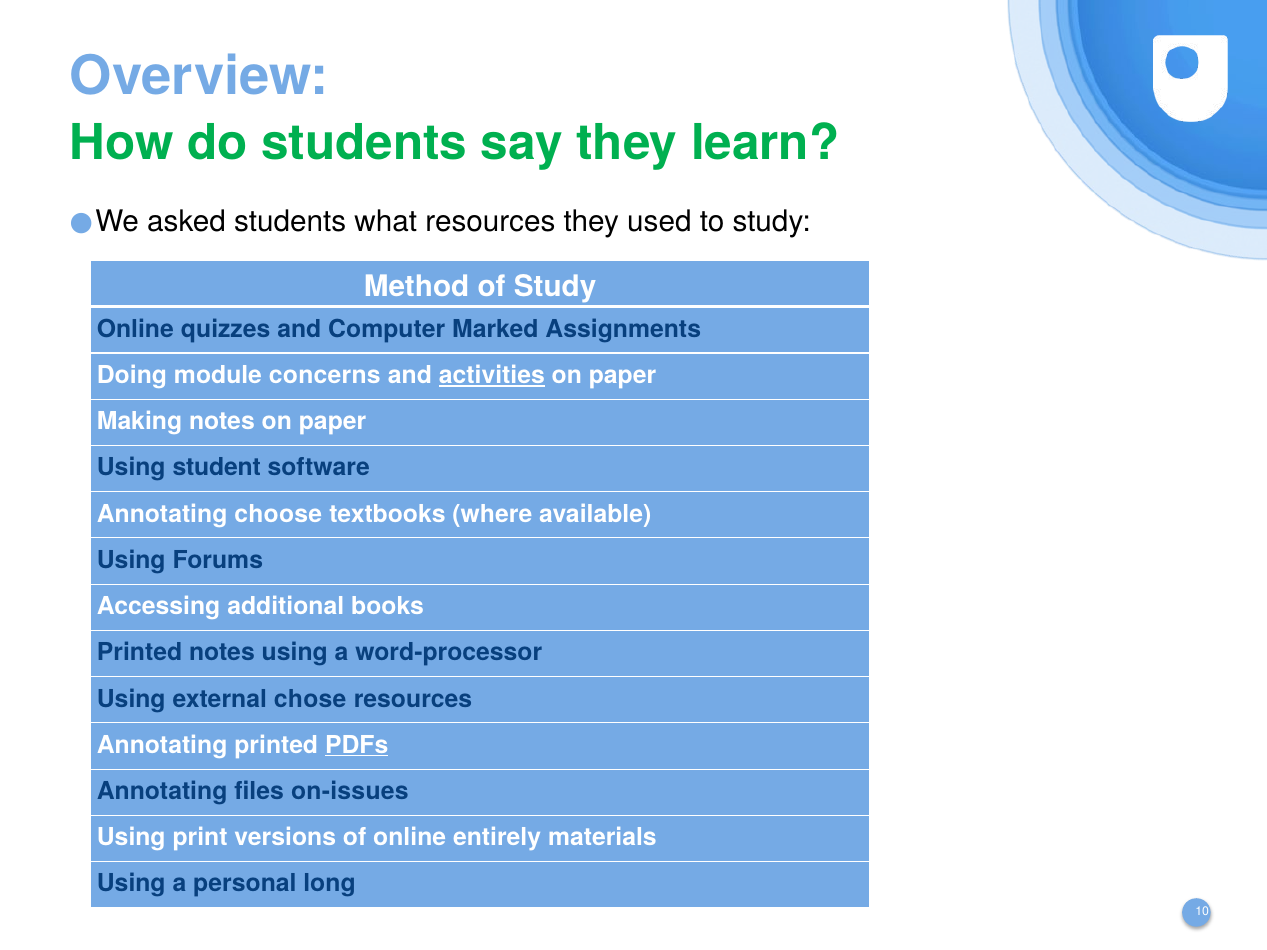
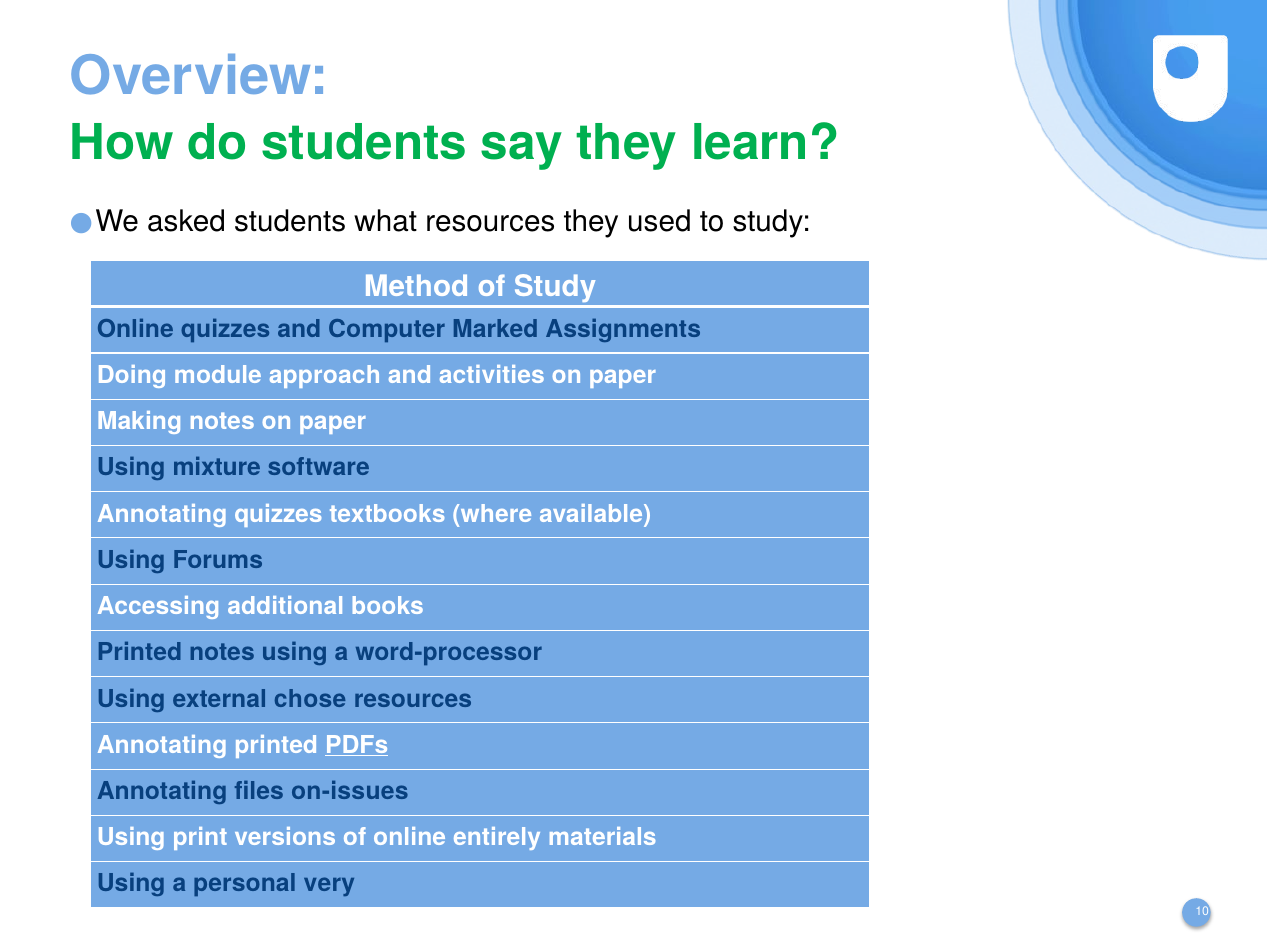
concerns: concerns -> approach
activities underline: present -> none
student: student -> mixture
Annotating choose: choose -> quizzes
long: long -> very
